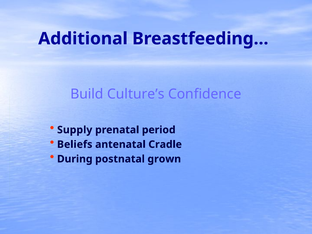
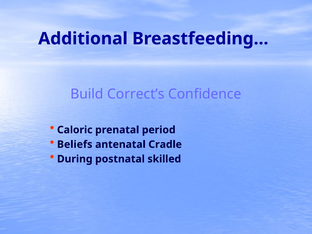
Culture’s: Culture’s -> Correct’s
Supply: Supply -> Caloric
grown: grown -> skilled
